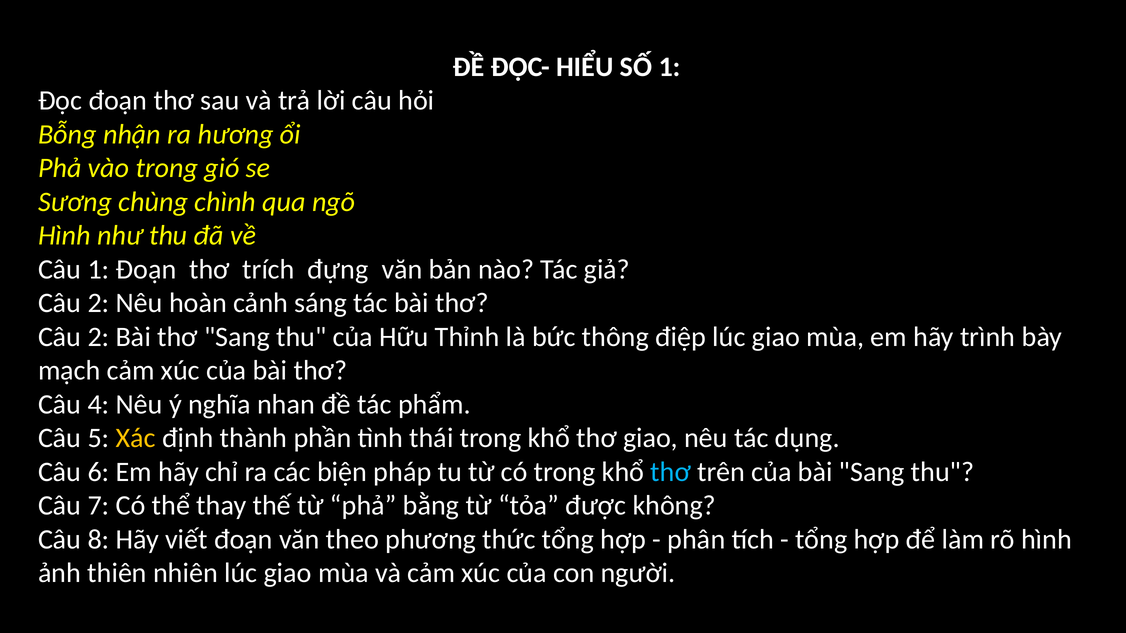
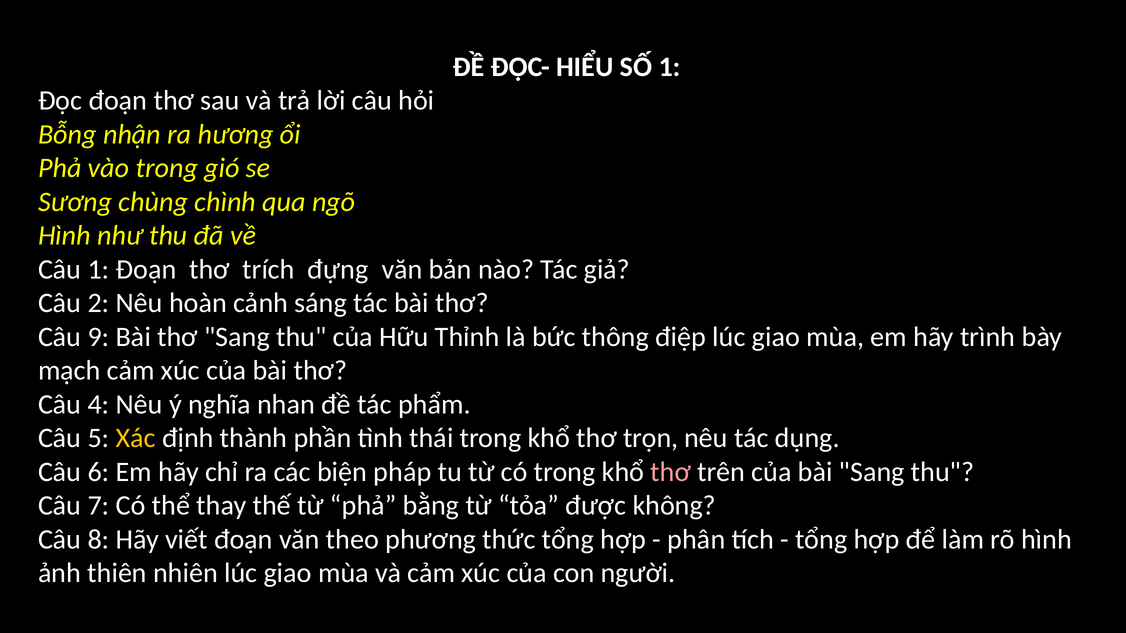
2 at (98, 337): 2 -> 9
thơ giao: giao -> trọn
thơ at (671, 472) colour: light blue -> pink
